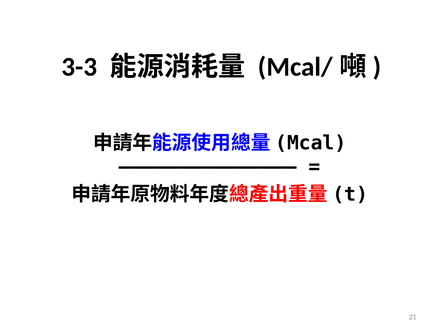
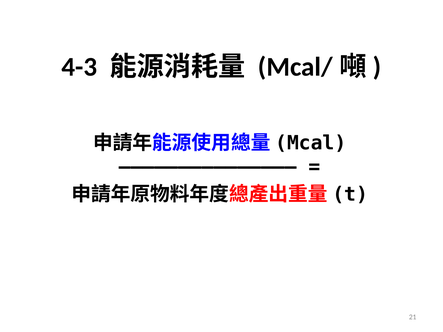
3-3: 3-3 -> 4-3
